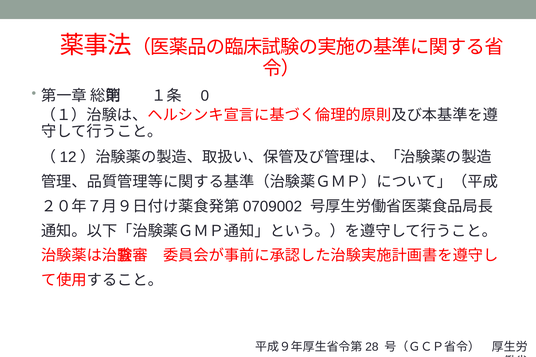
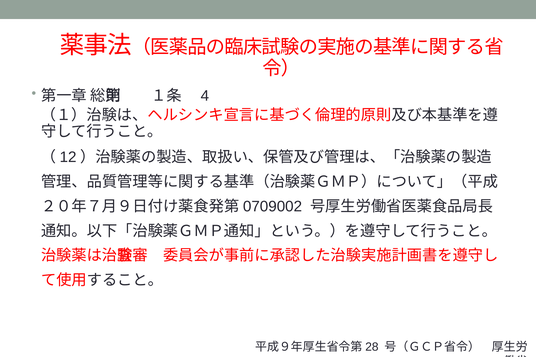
0: 0 -> 4
